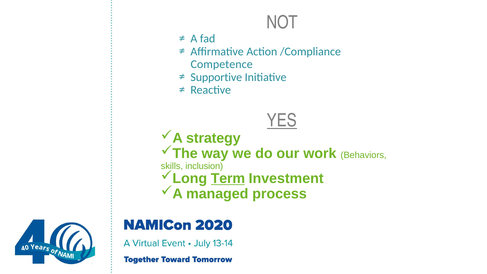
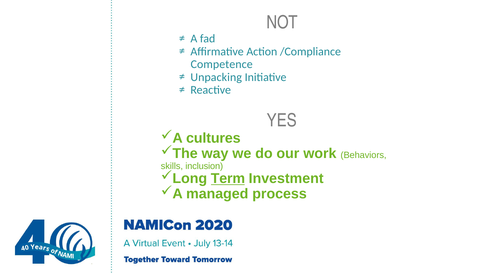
Supportive: Supportive -> Unpacking
YES underline: present -> none
strategy: strategy -> cultures
